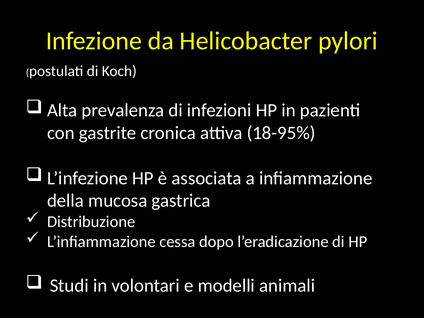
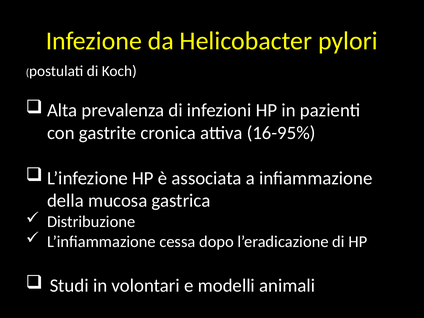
18-95%: 18-95% -> 16-95%
